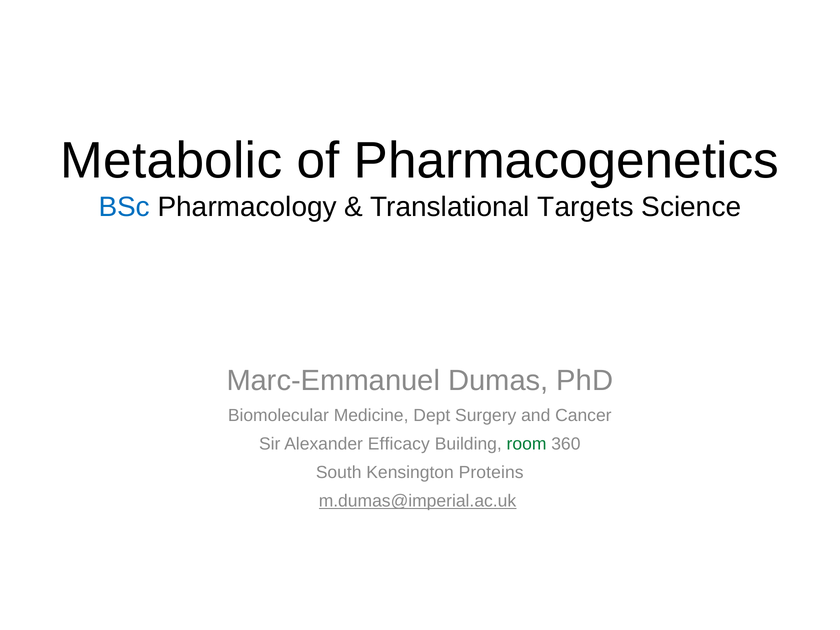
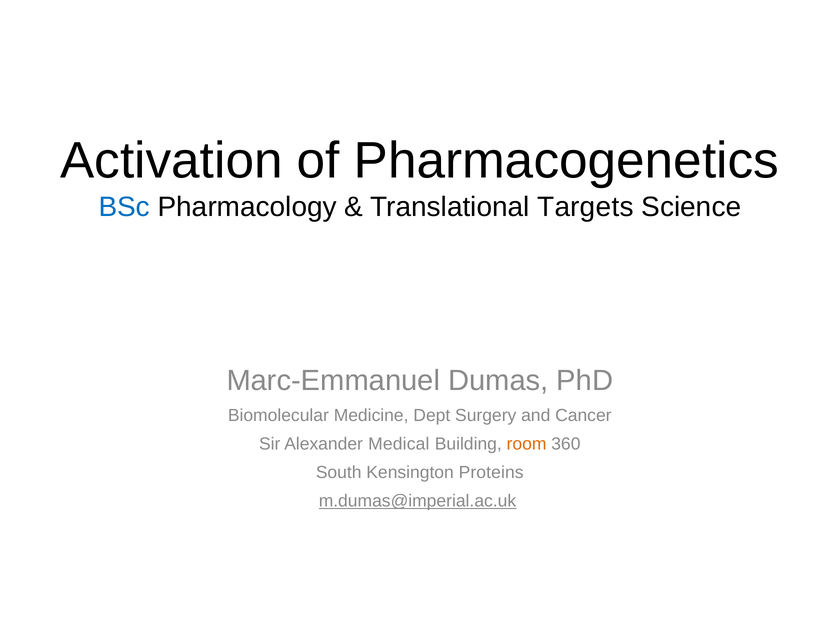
Metabolic: Metabolic -> Activation
Efficacy: Efficacy -> Medical
room colour: green -> orange
